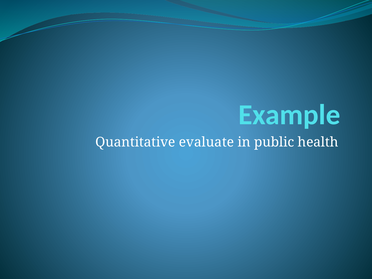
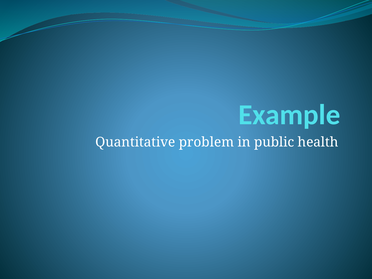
evaluate: evaluate -> problem
